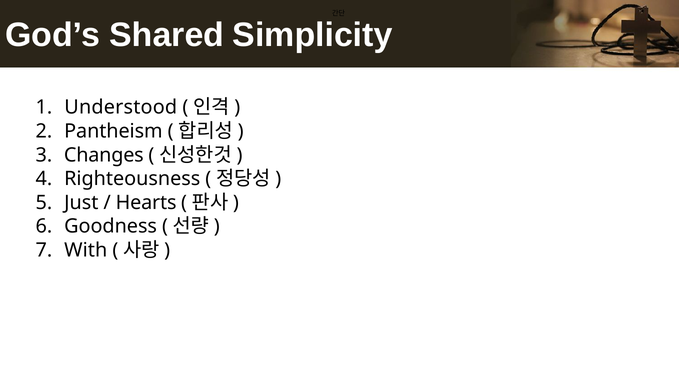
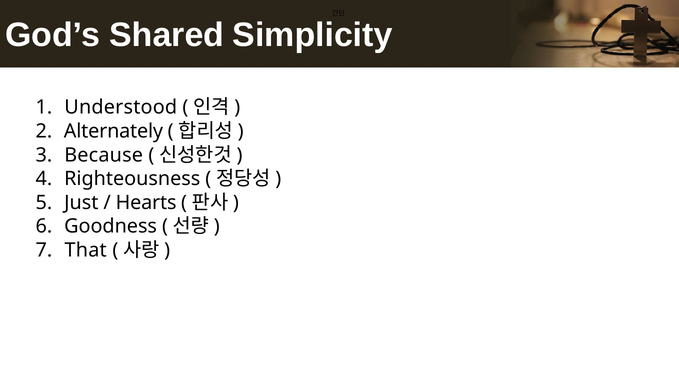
Pantheism: Pantheism -> Alternately
Changes: Changes -> Because
With: With -> That
